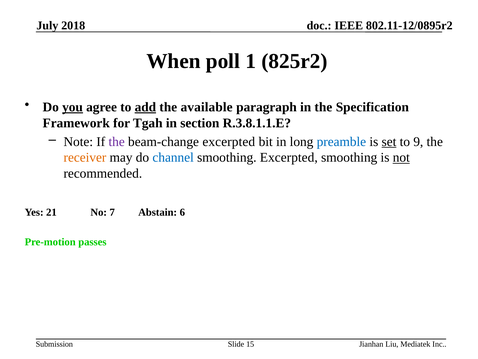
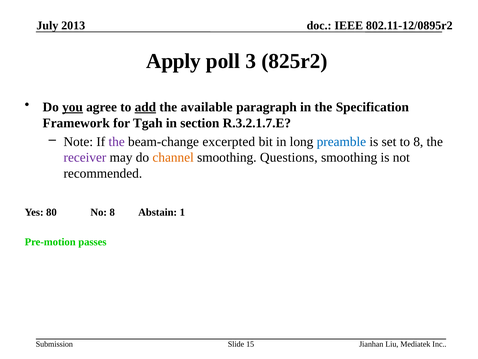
2018: 2018 -> 2013
When: When -> Apply
1: 1 -> 3
R.3.8.1.1.E: R.3.8.1.1.E -> R.3.2.1.7.E
set underline: present -> none
to 9: 9 -> 8
receiver colour: orange -> purple
channel colour: blue -> orange
smoothing Excerpted: Excerpted -> Questions
not underline: present -> none
21: 21 -> 80
No 7: 7 -> 8
6: 6 -> 1
